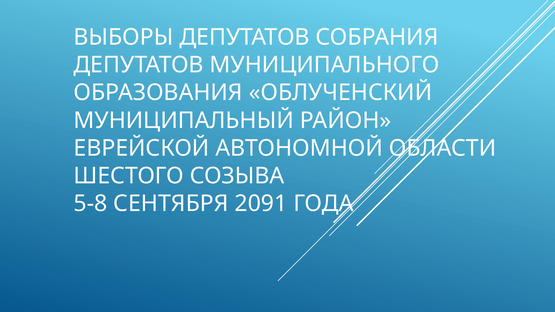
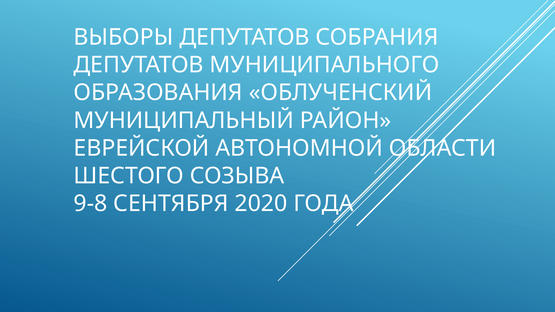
5-8: 5-8 -> 9-8
2091: 2091 -> 2020
